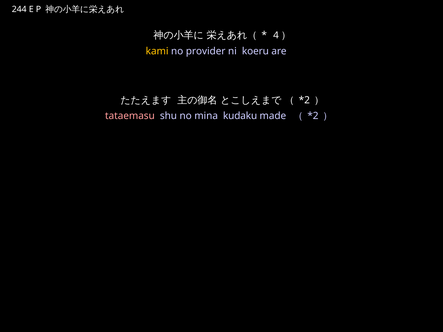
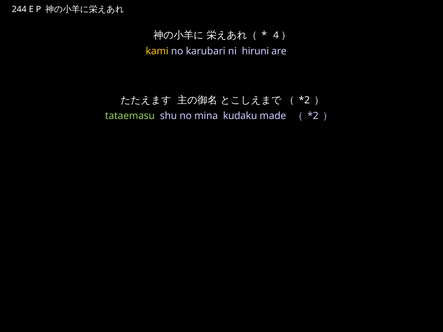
provider: provider -> karubari
koeru: koeru -> hiruni
tataemasu colour: pink -> light green
